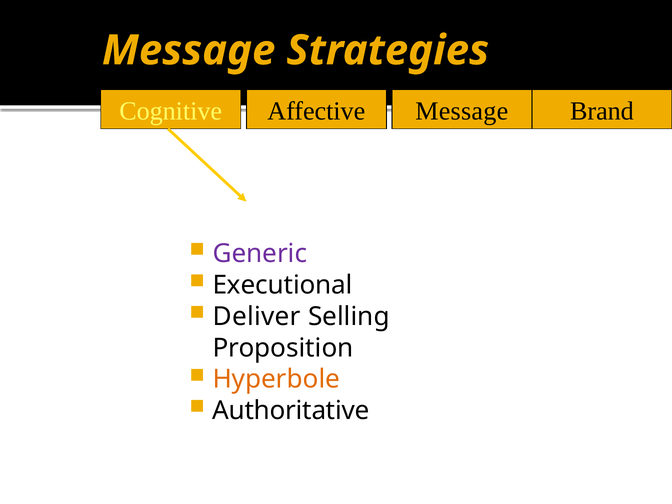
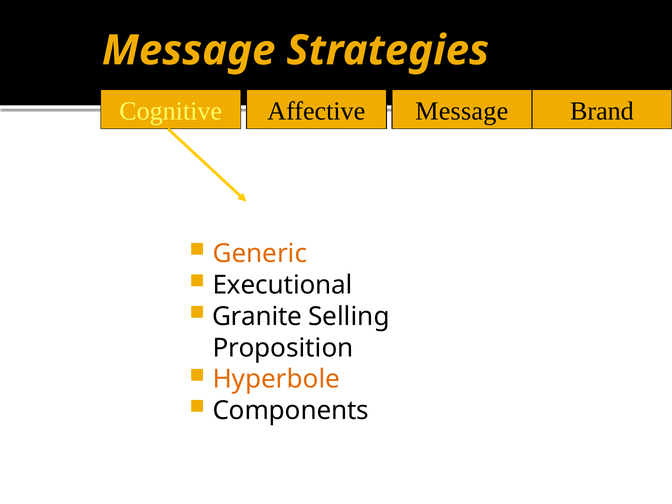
Generic colour: purple -> orange
Deliver: Deliver -> Granite
Authoritative: Authoritative -> Components
